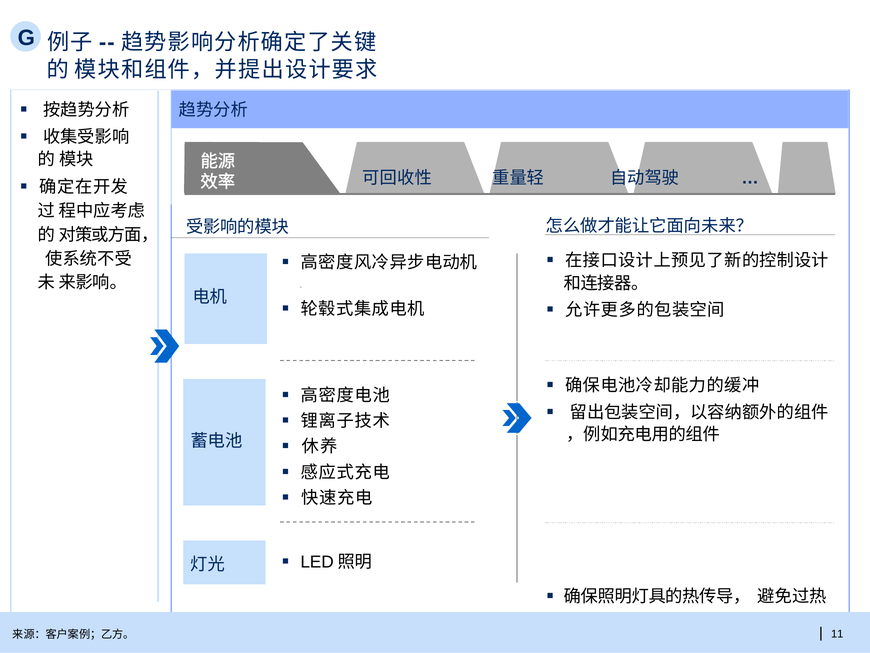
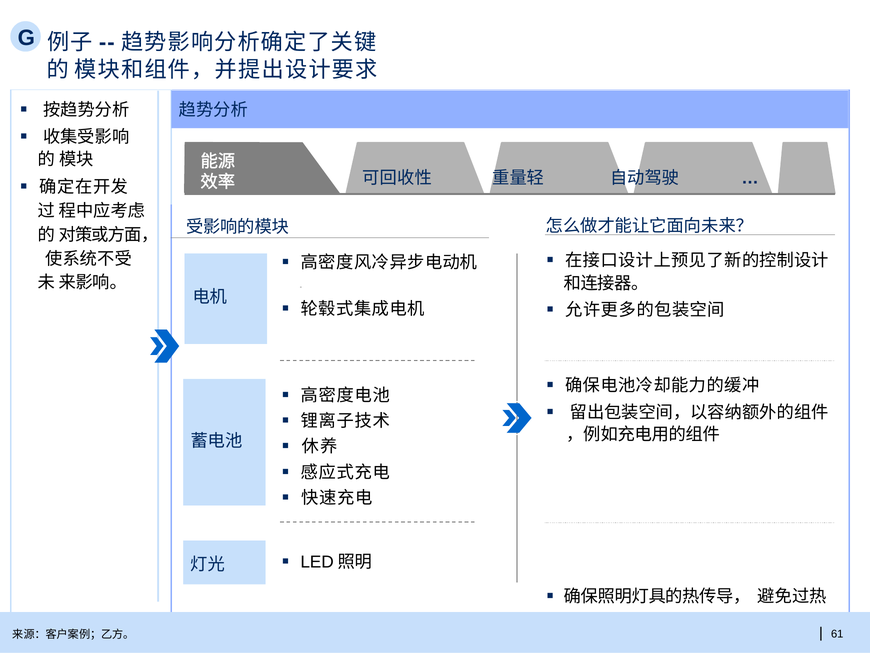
11: 11 -> 61
